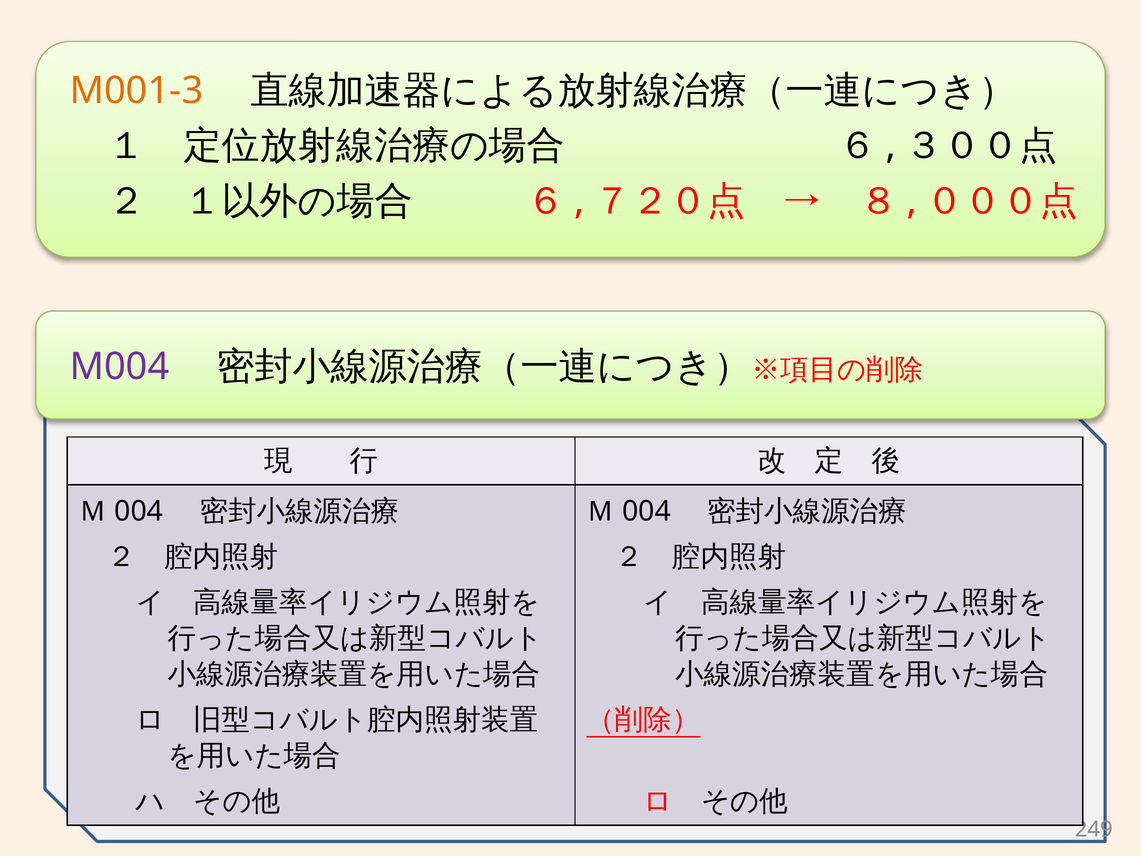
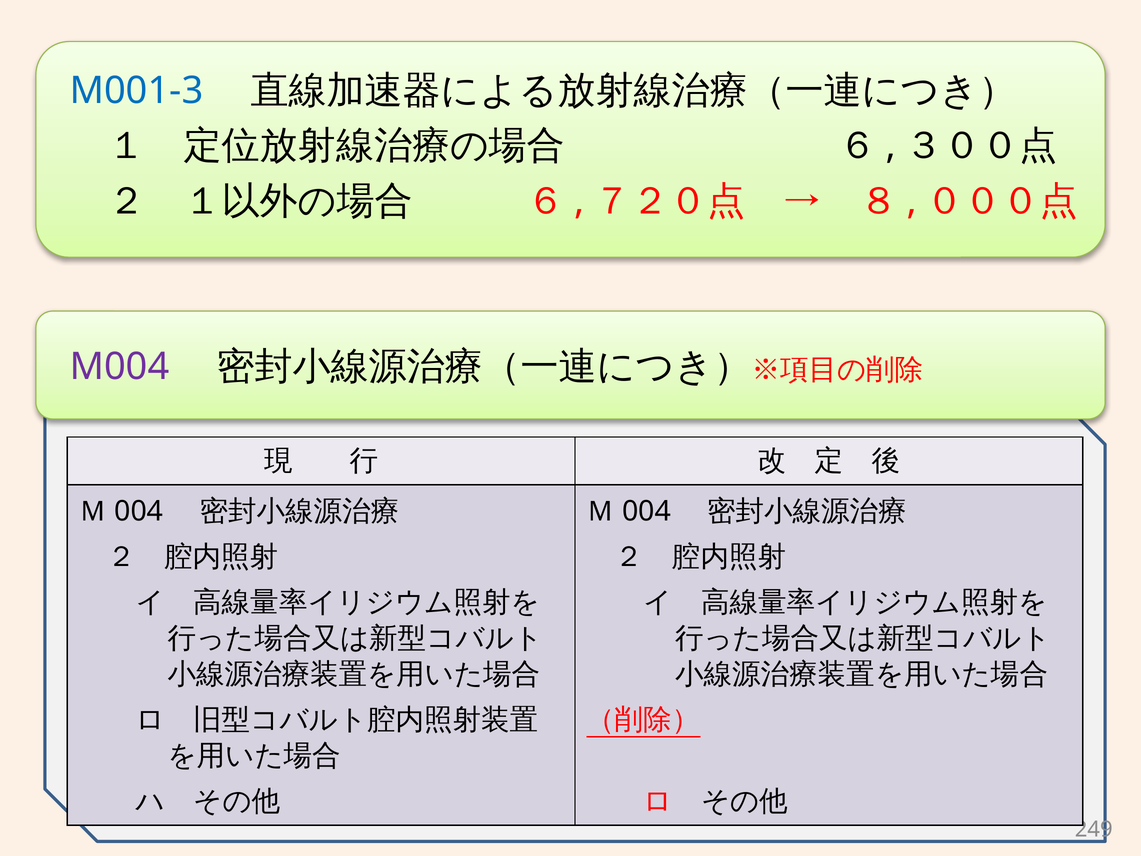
M001-3 colour: orange -> blue
